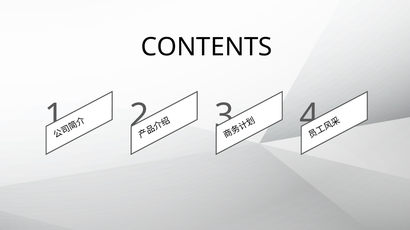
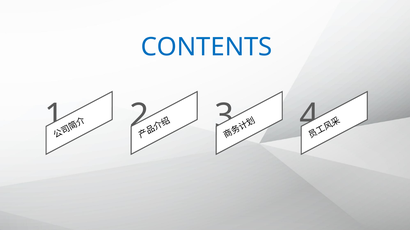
CONTENTS colour: black -> blue
